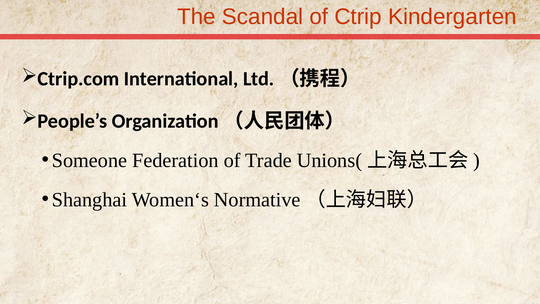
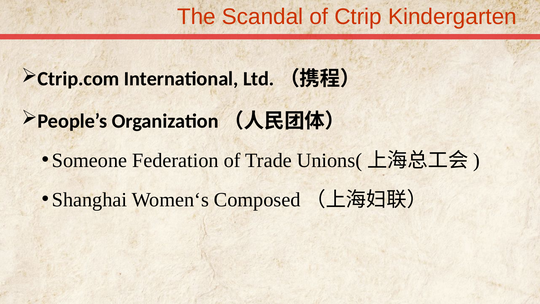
Normative: Normative -> Composed
